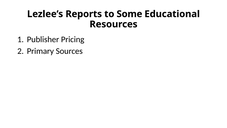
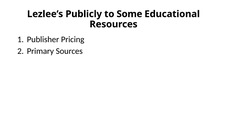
Reports: Reports -> Publicly
